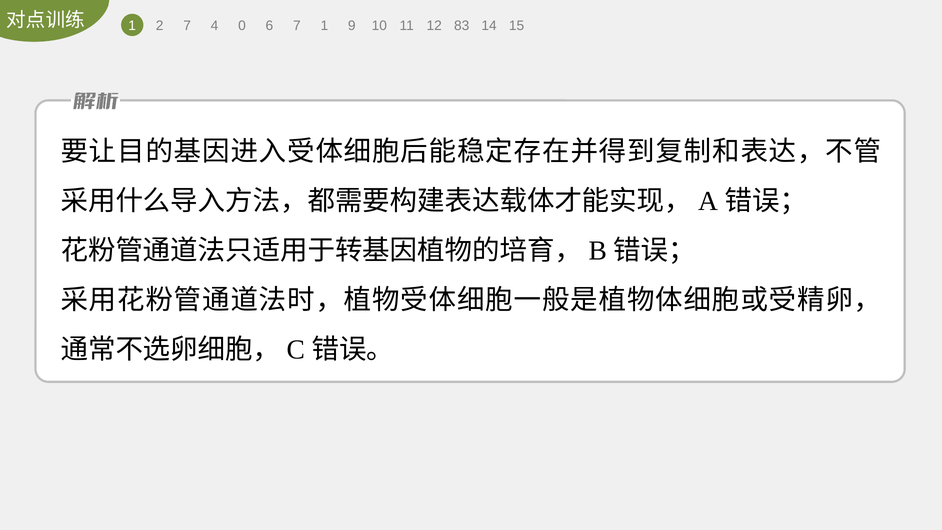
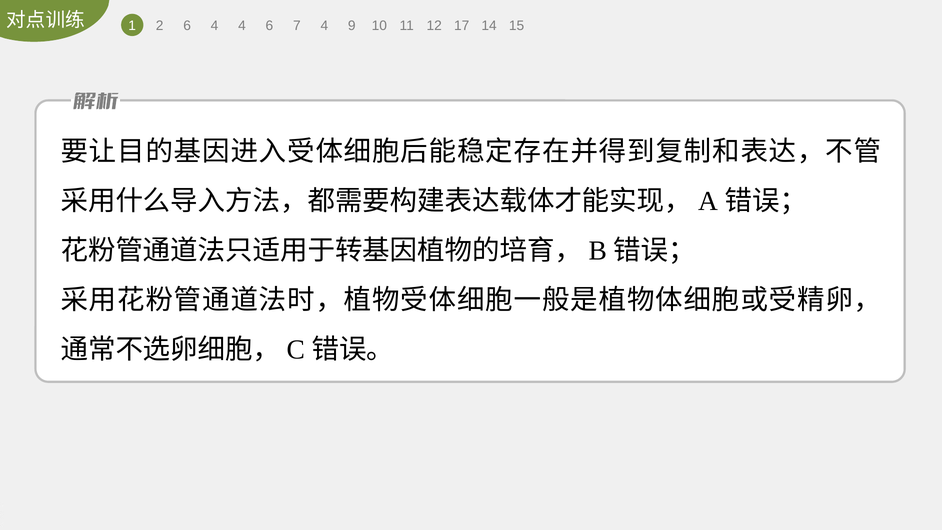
2 7: 7 -> 6
4 0: 0 -> 4
7 1: 1 -> 4
83: 83 -> 17
